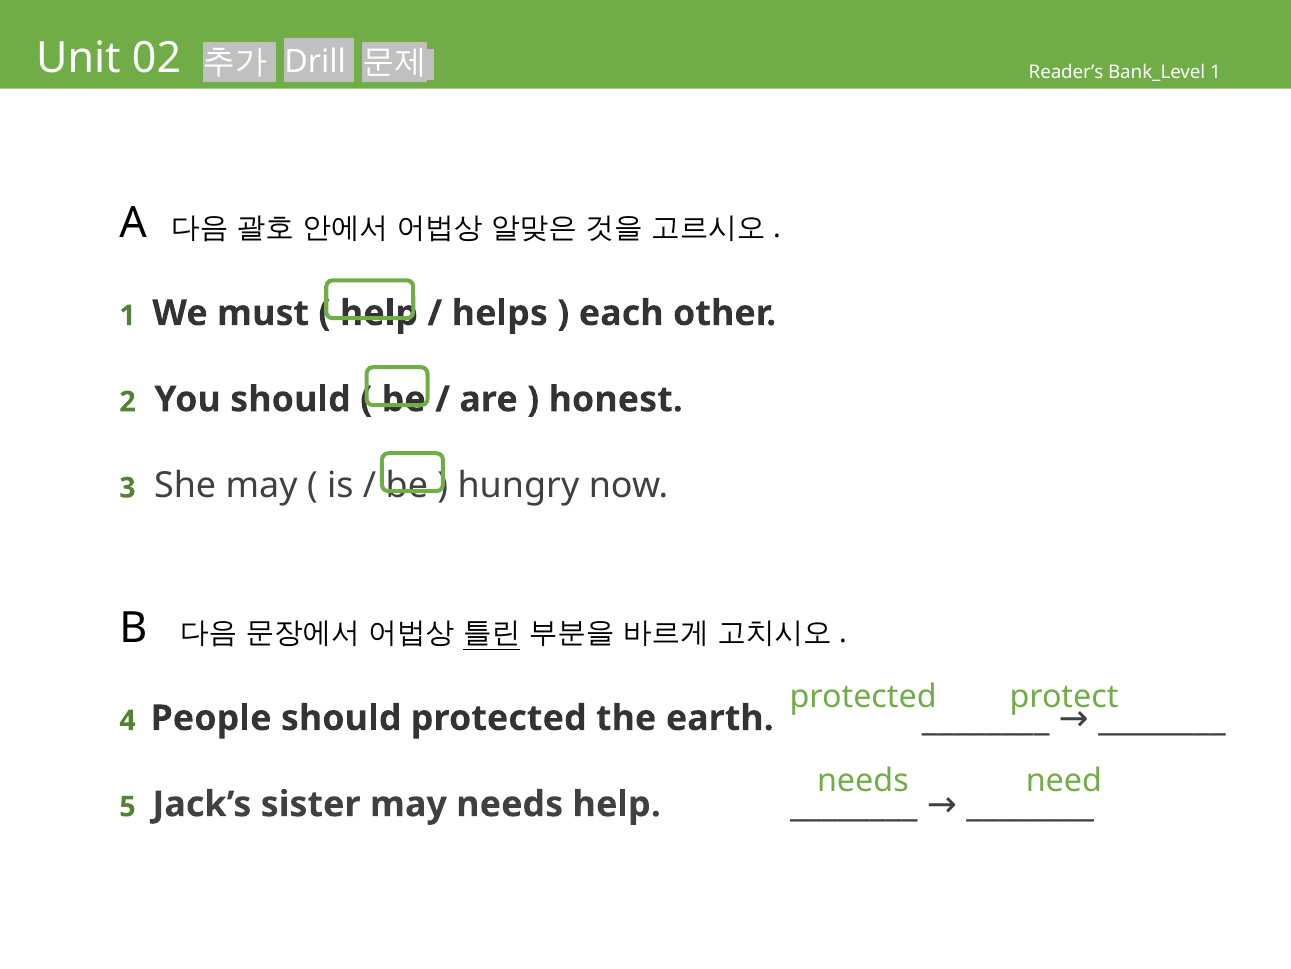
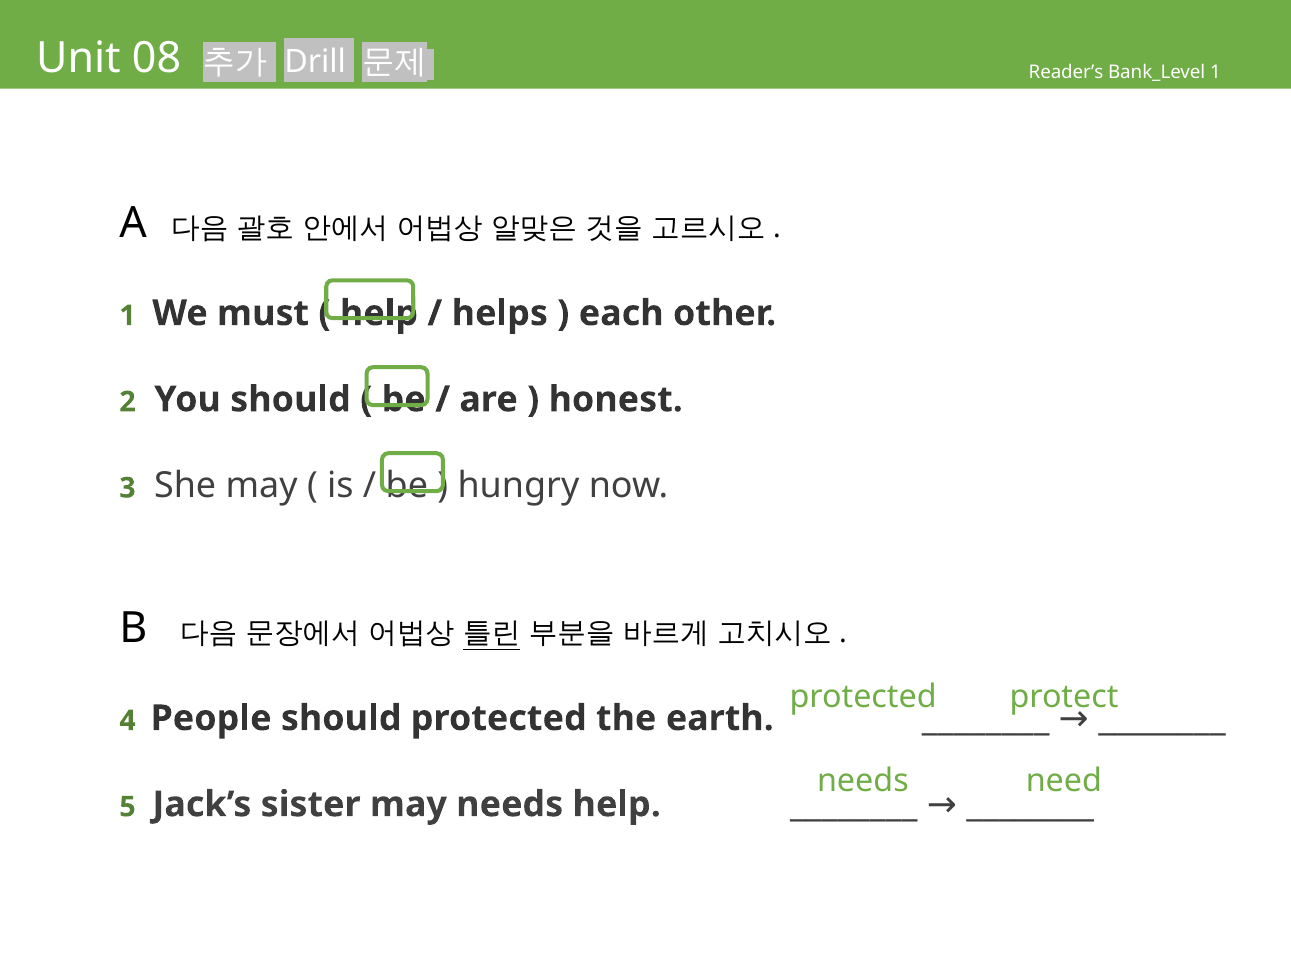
02: 02 -> 08
